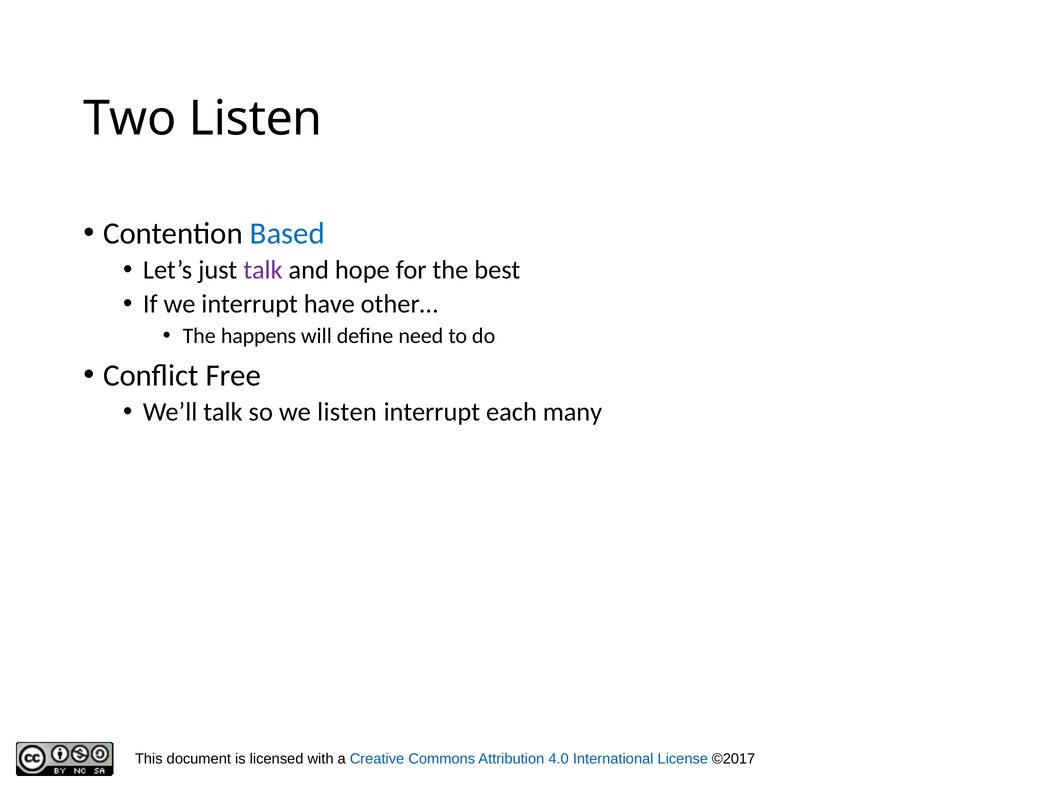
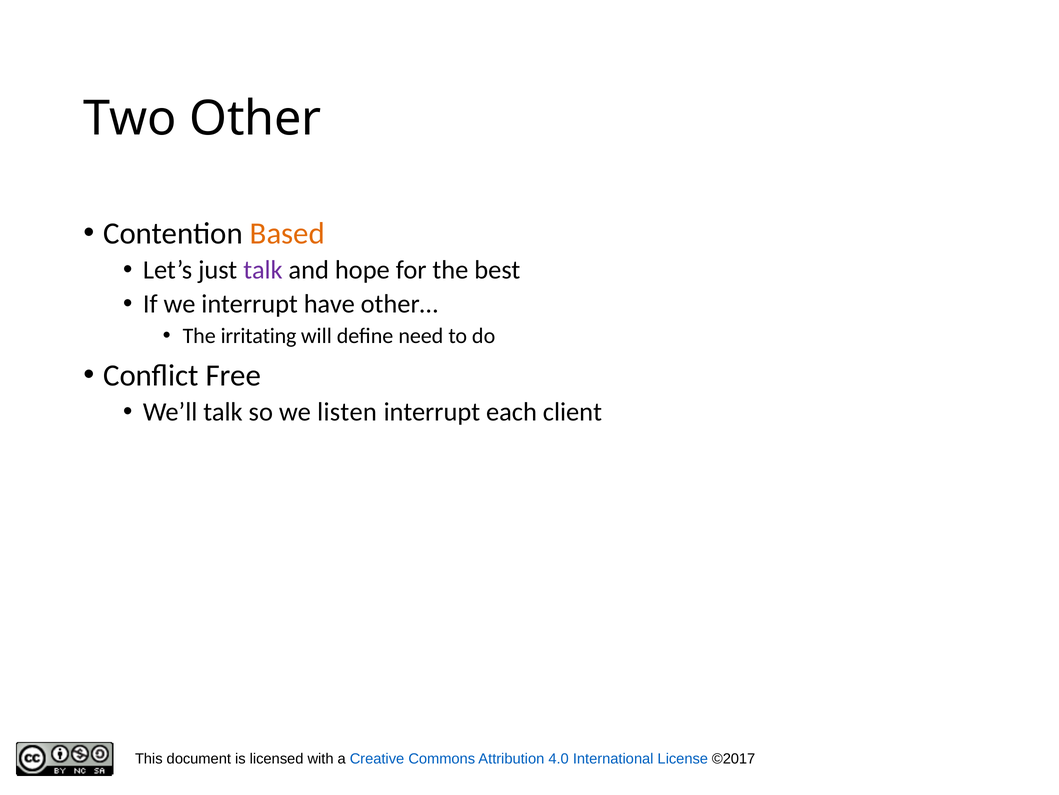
Two Listen: Listen -> Other
Based colour: blue -> orange
happens: happens -> irritating
many: many -> client
